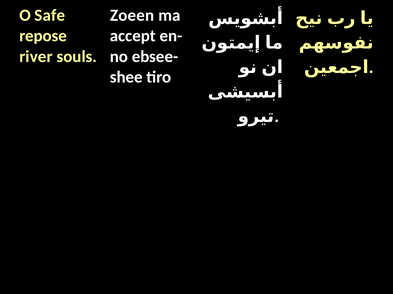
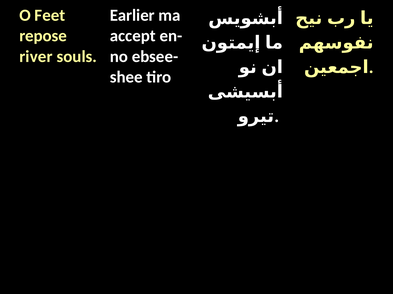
Safe: Safe -> Feet
Zoeen: Zoeen -> Earlier
